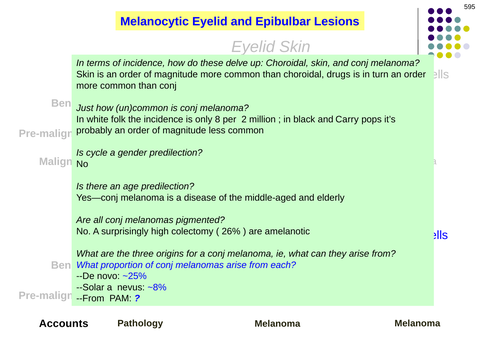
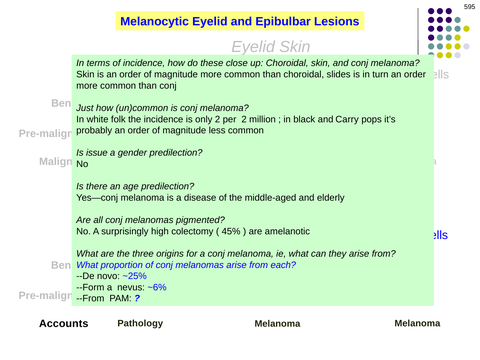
delve: delve -> close
drugs: drugs -> slides
only 8: 8 -> 2
cycle: cycle -> issue
26%: 26% -> 45%
--Solar: --Solar -> --Form
~8%: ~8% -> ~6%
